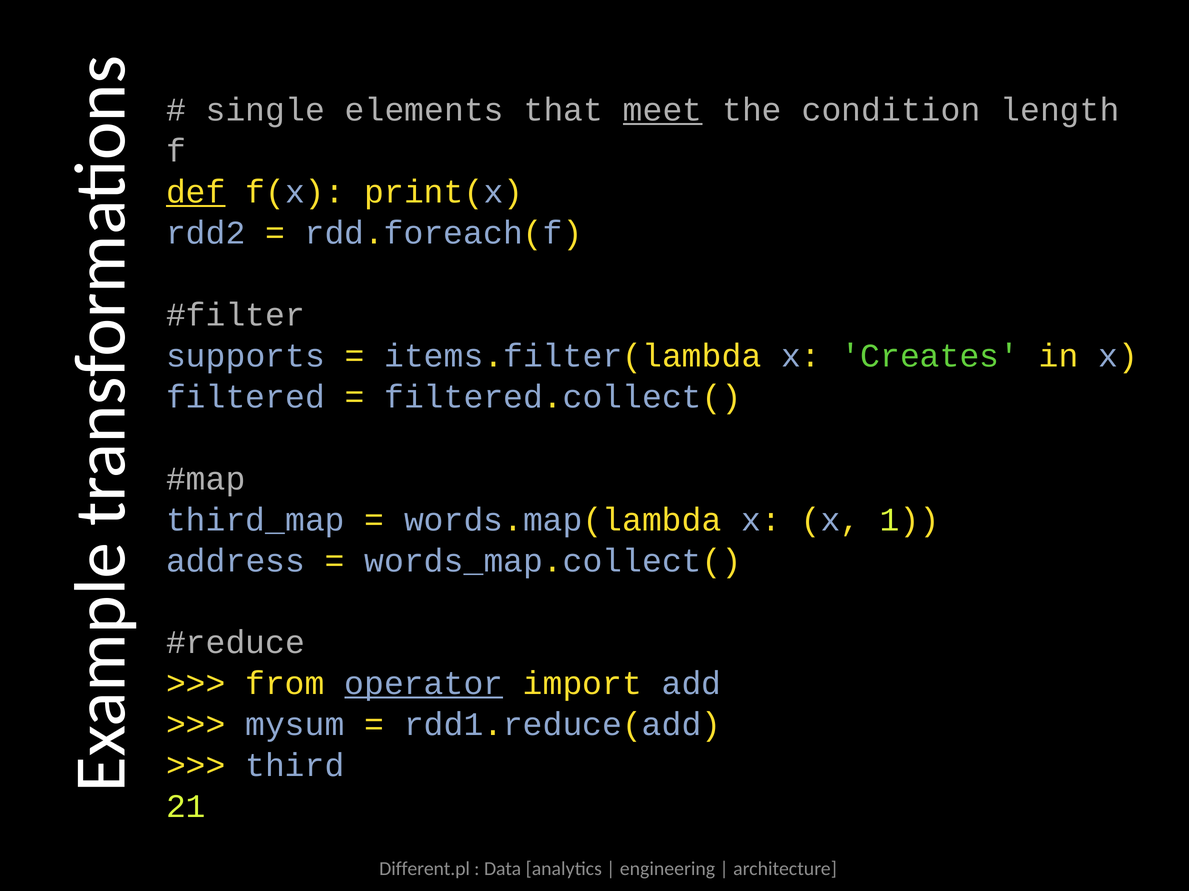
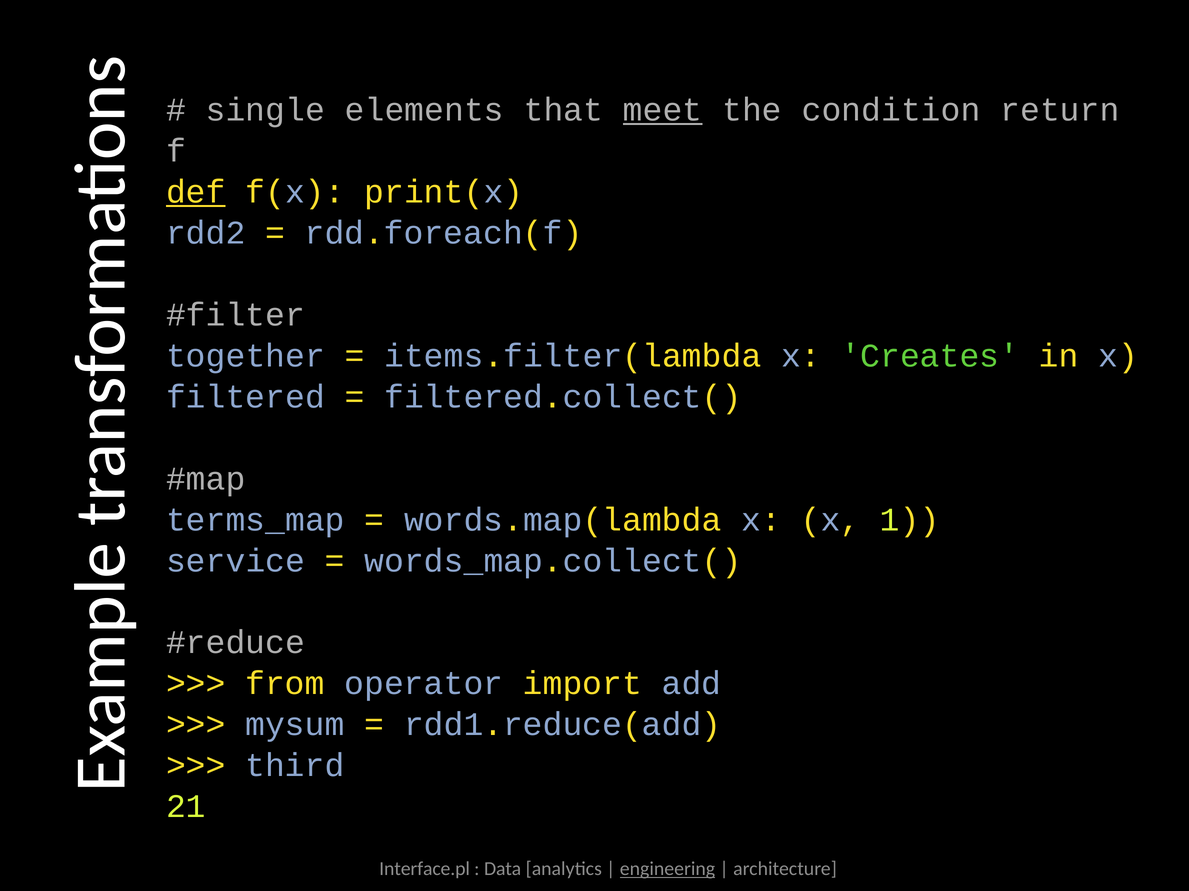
length: length -> return
supports: supports -> together
third_map: third_map -> terms_map
address: address -> service
operator underline: present -> none
Different.pl: Different.pl -> Interface.pl
engineering underline: none -> present
